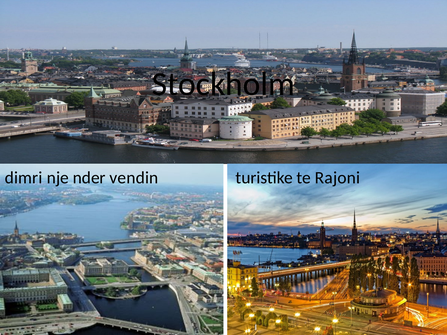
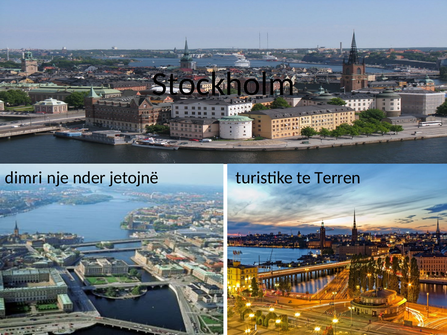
vendin: vendin -> jetojnë
Rajoni: Rajoni -> Terren
